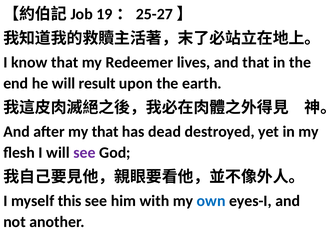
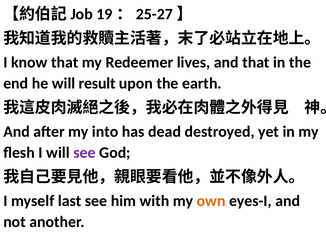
my that: that -> into
this: this -> last
own colour: blue -> orange
